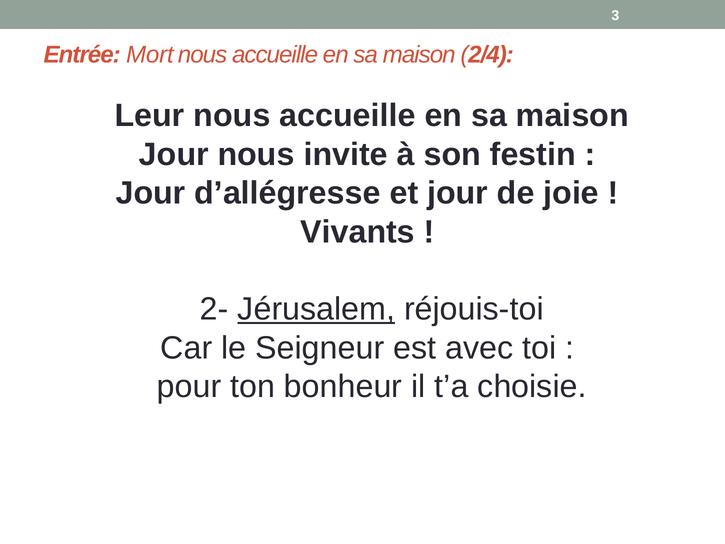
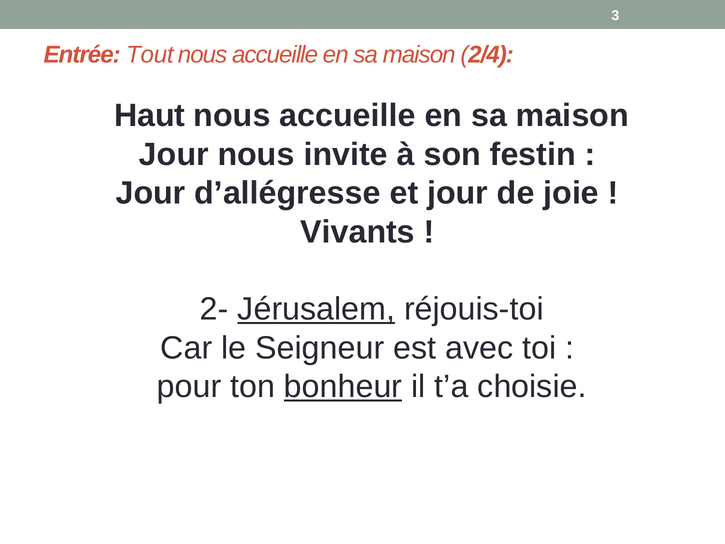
Mort: Mort -> Tout
Leur: Leur -> Haut
bonheur underline: none -> present
